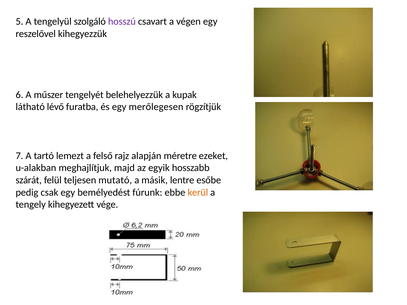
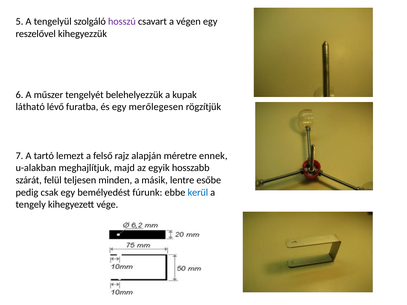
ezeket: ezeket -> ennek
mutató: mutató -> minden
kerül colour: orange -> blue
